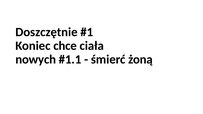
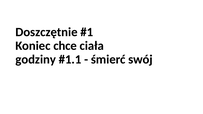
nowych: nowych -> godziny
żoną: żoną -> swój
